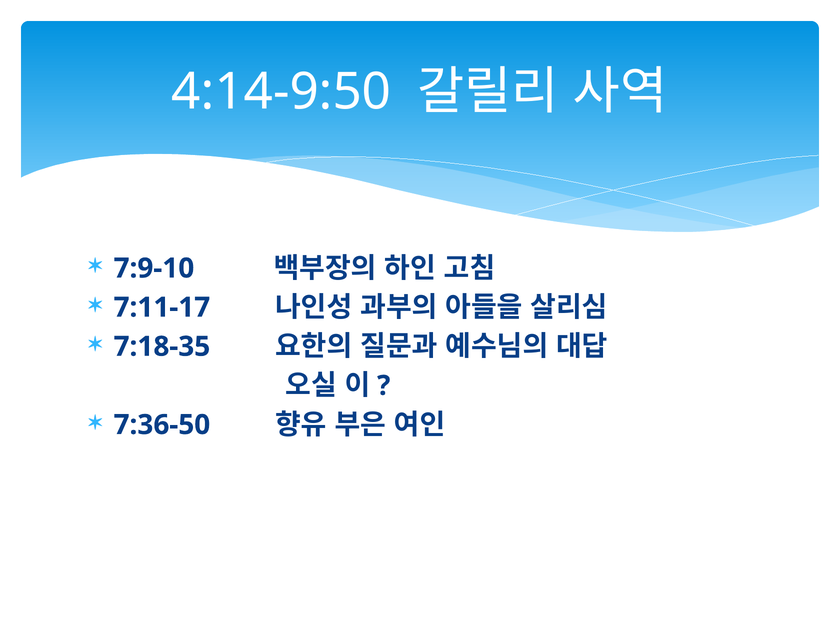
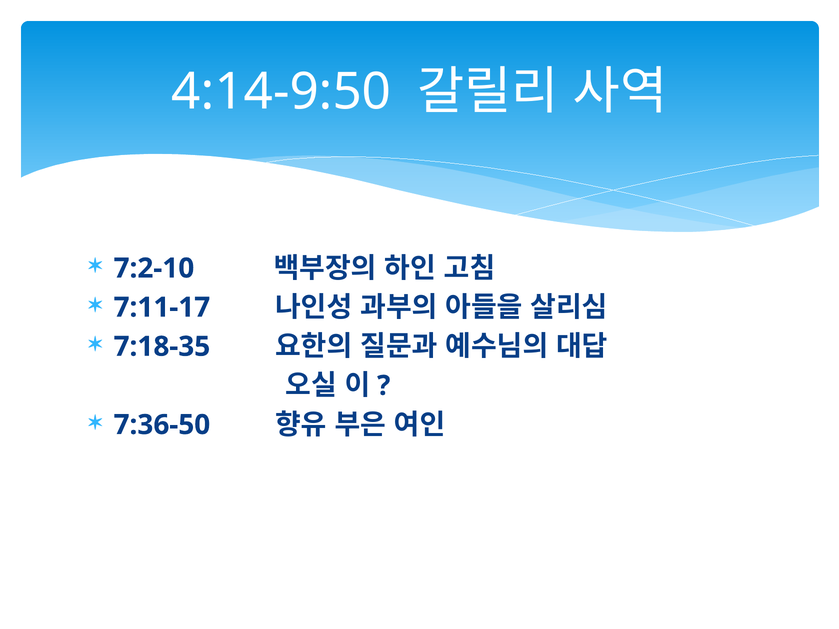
7:9-10: 7:9-10 -> 7:2-10
